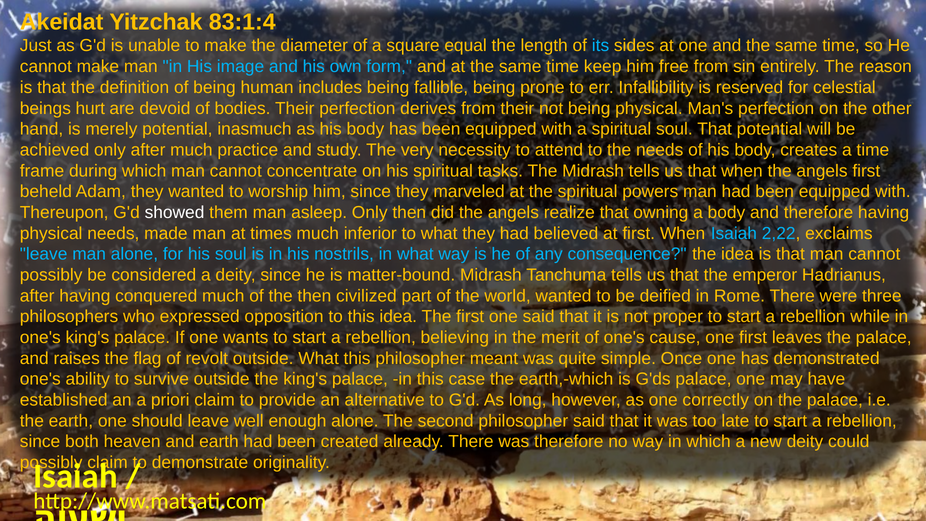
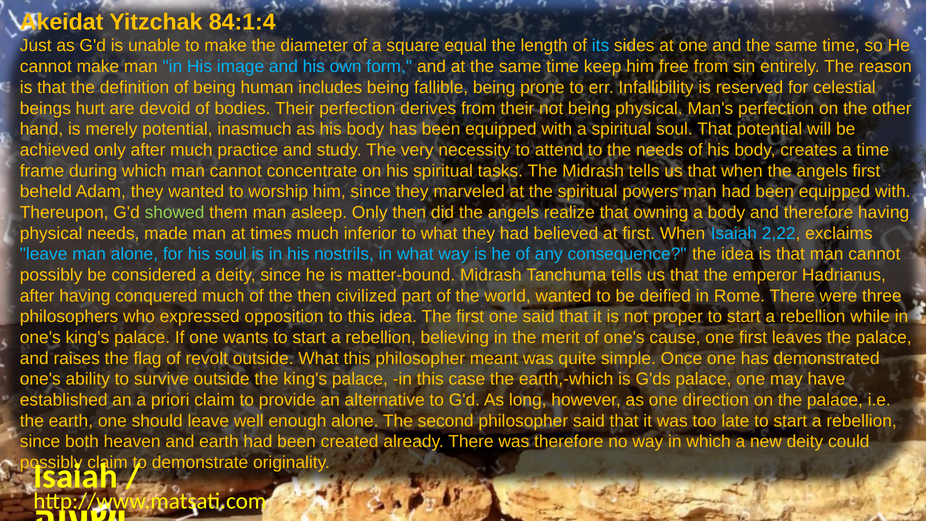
83:1:4: 83:1:4 -> 84:1:4
showed colour: white -> light green
correctly: correctly -> direction
